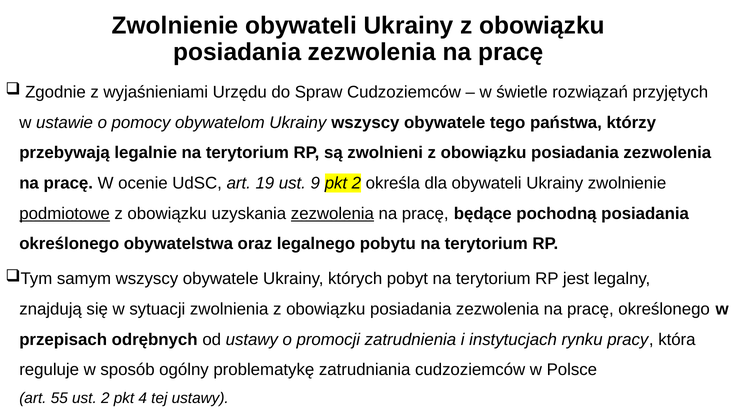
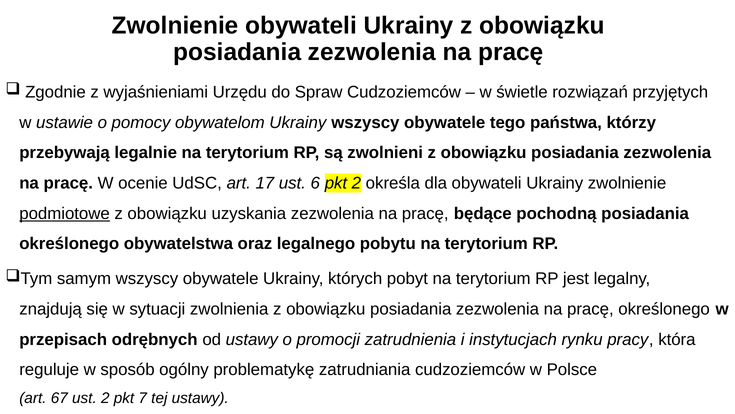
19: 19 -> 17
9: 9 -> 6
zezwolenia at (332, 213) underline: present -> none
55: 55 -> 67
4: 4 -> 7
